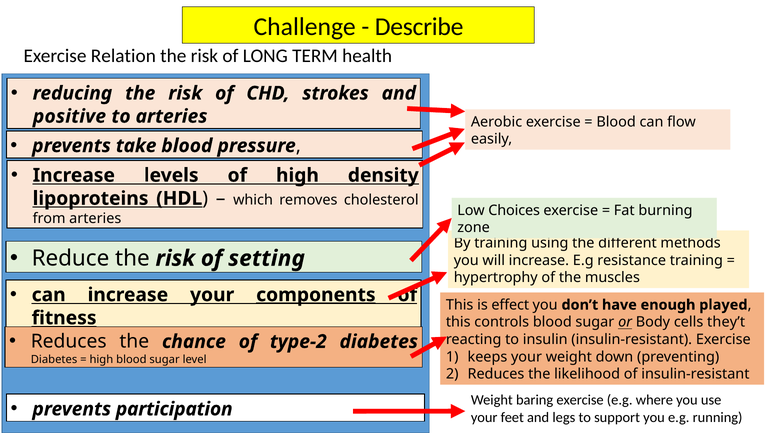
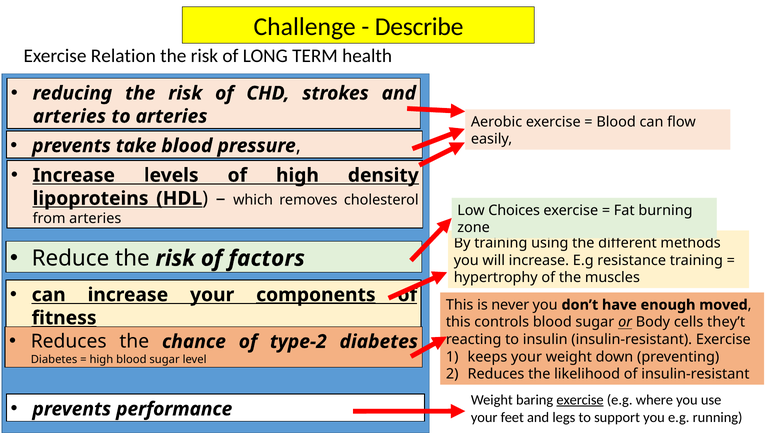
positive at (69, 116): positive -> arteries
setting: setting -> factors
effect: effect -> never
played: played -> moved
exercise at (580, 400) underline: none -> present
participation: participation -> performance
